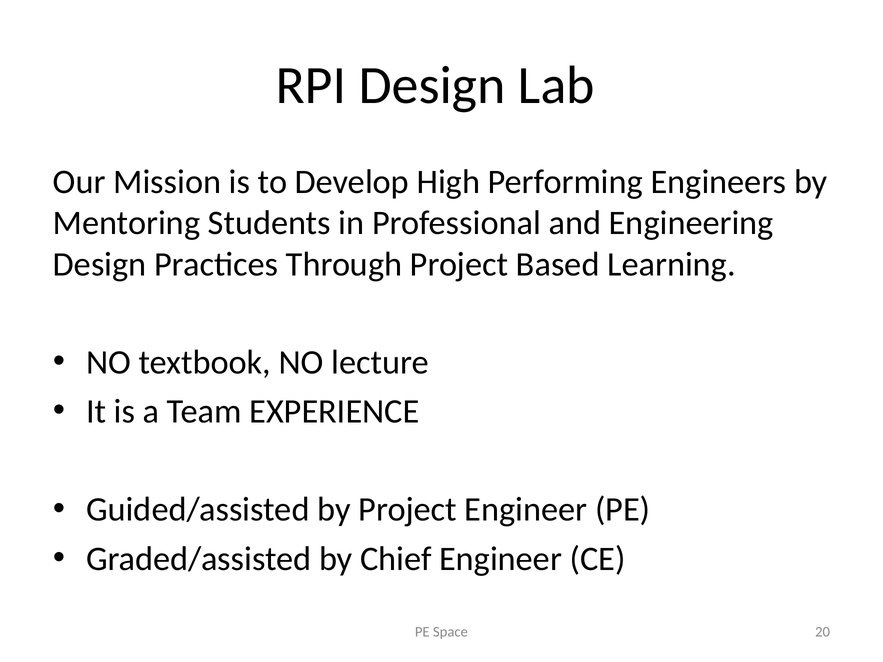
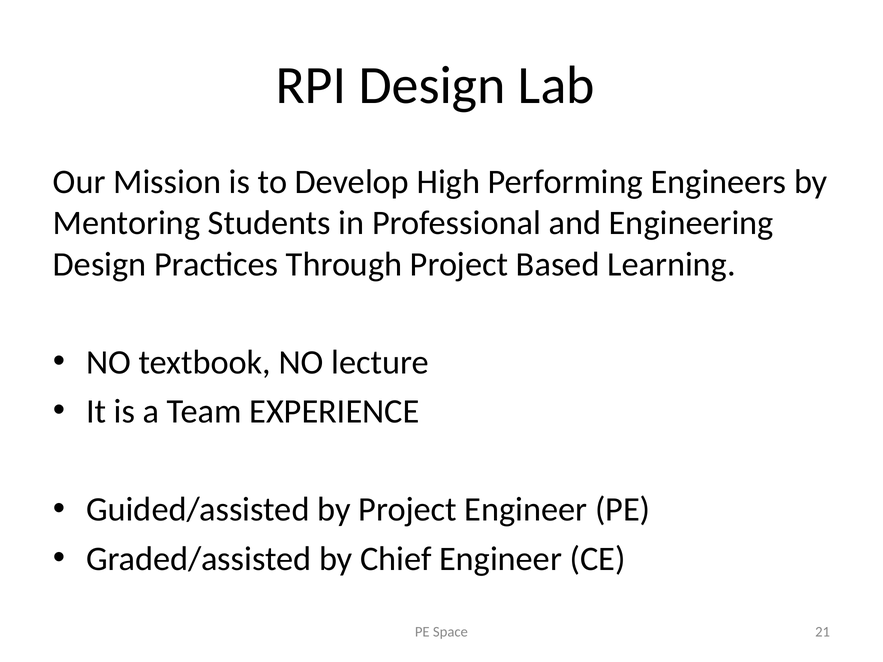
20: 20 -> 21
